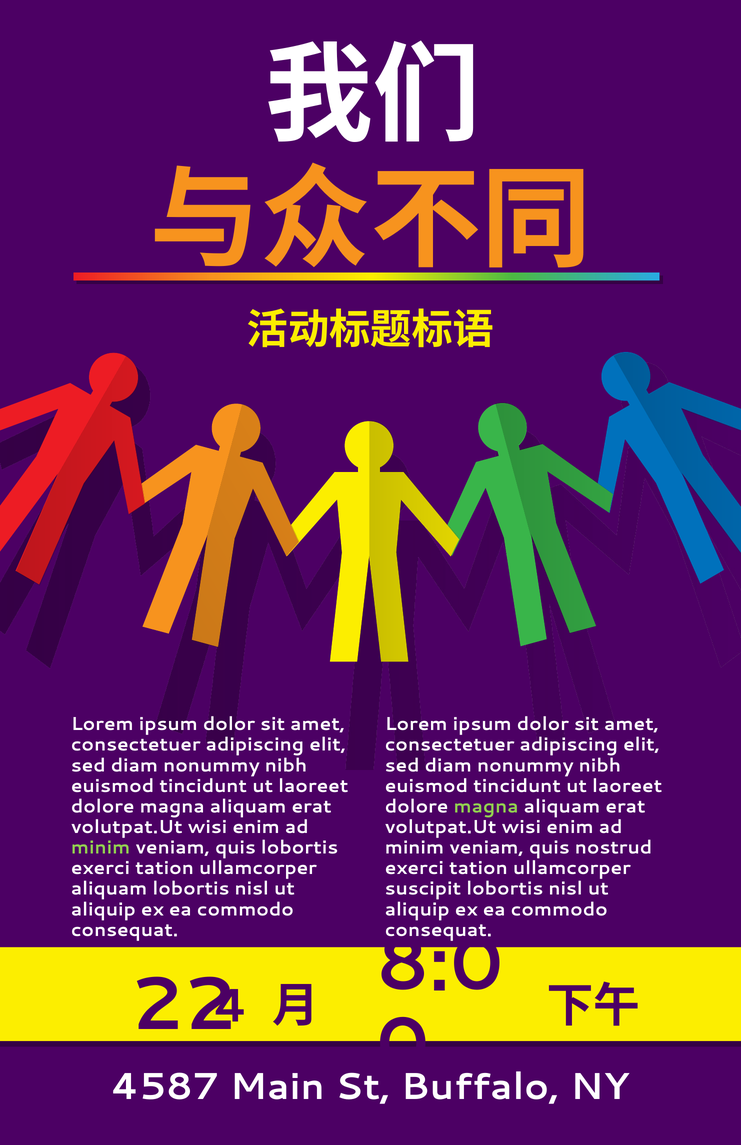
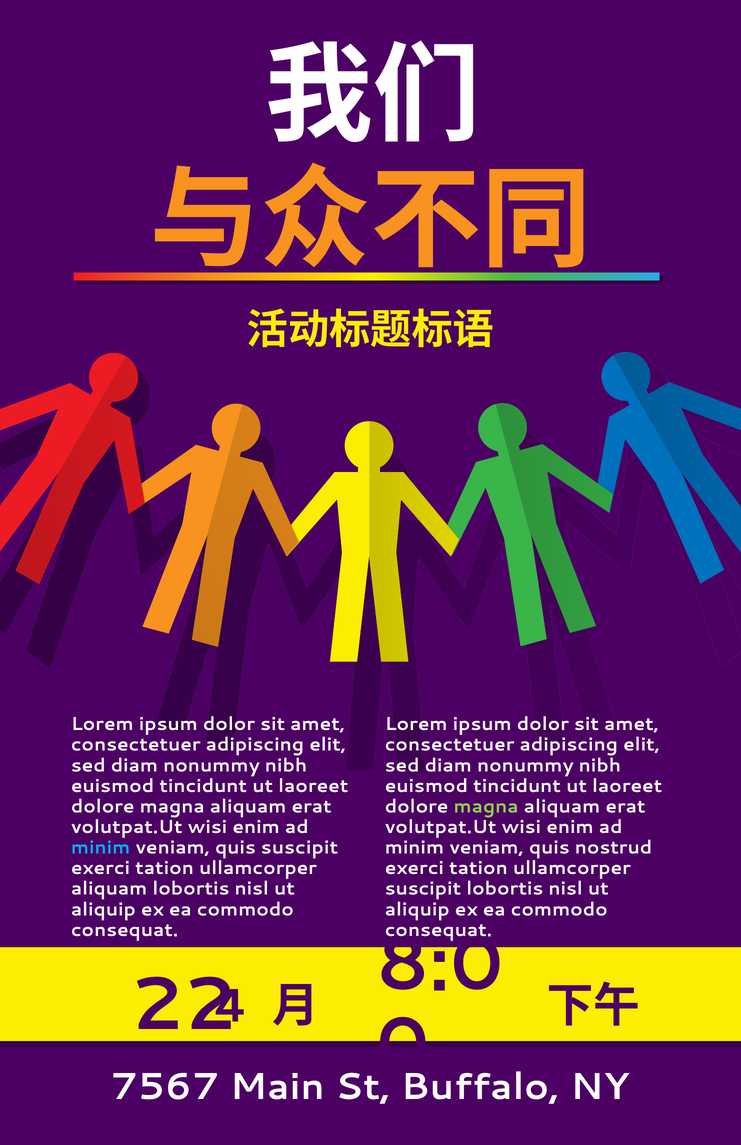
minim at (101, 848) colour: light green -> light blue
quis lobortis: lobortis -> suscipit
4587: 4587 -> 7567
